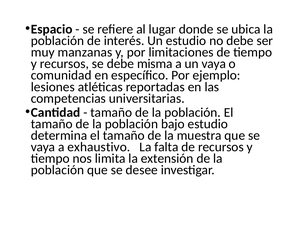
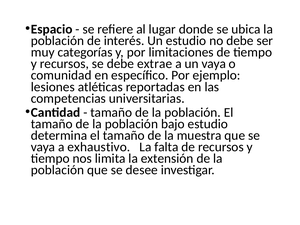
manzanas: manzanas -> categorías
misma: misma -> extrae
